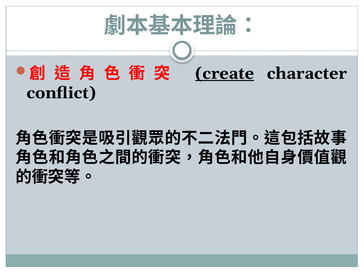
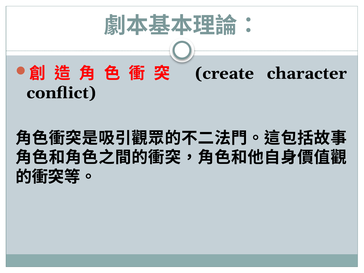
create underline: present -> none
